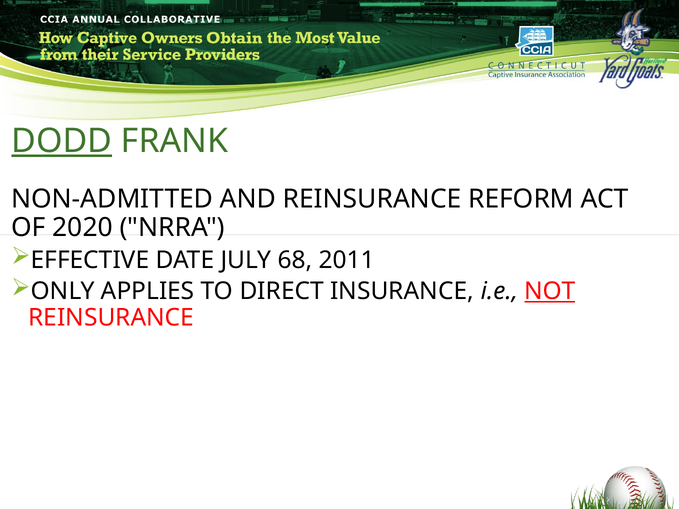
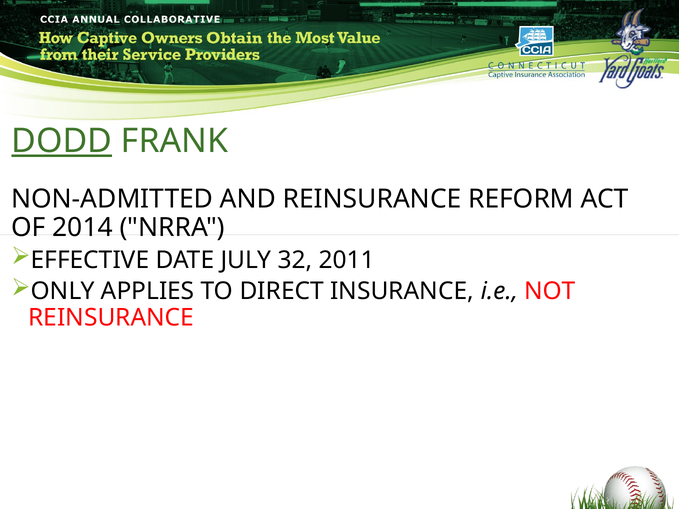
2020: 2020 -> 2014
68: 68 -> 32
NOT underline: present -> none
